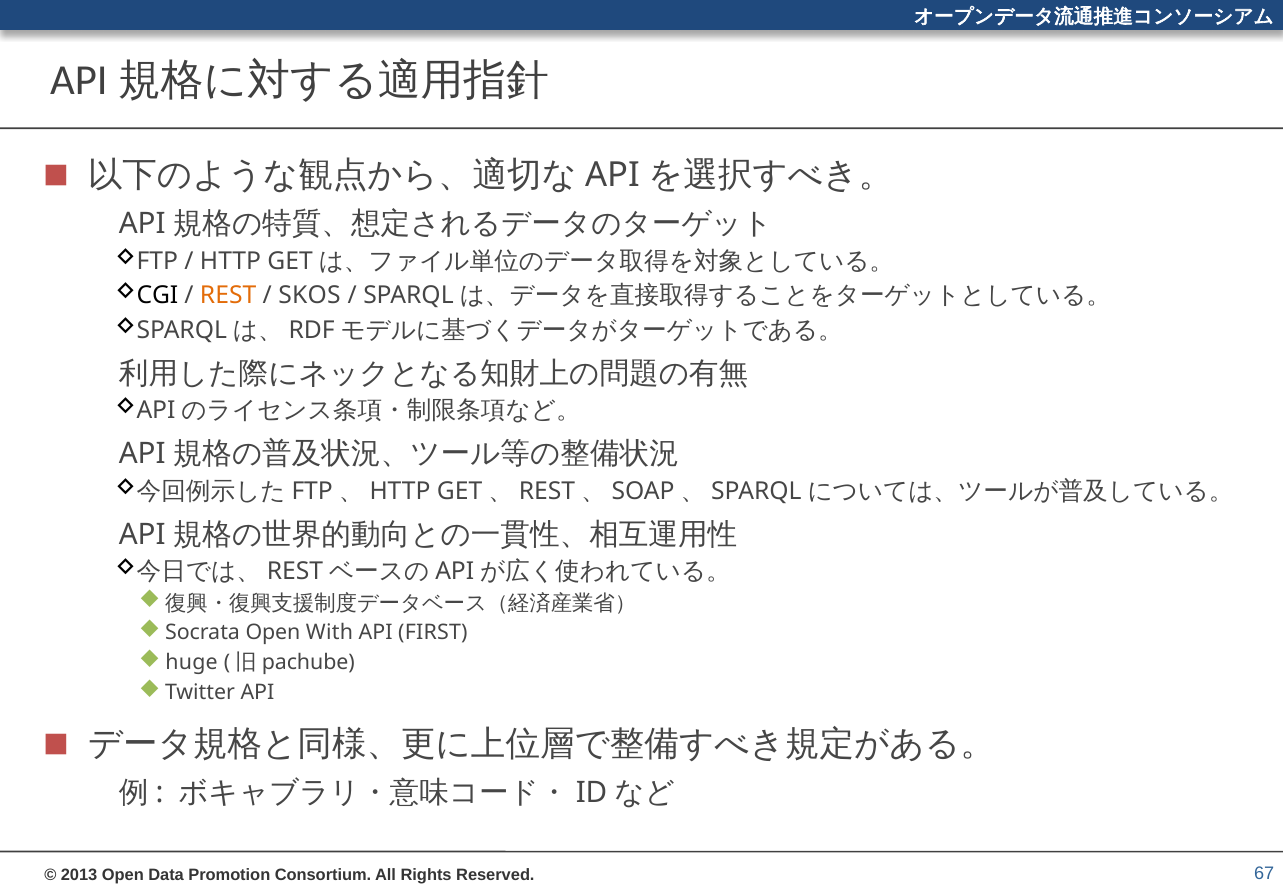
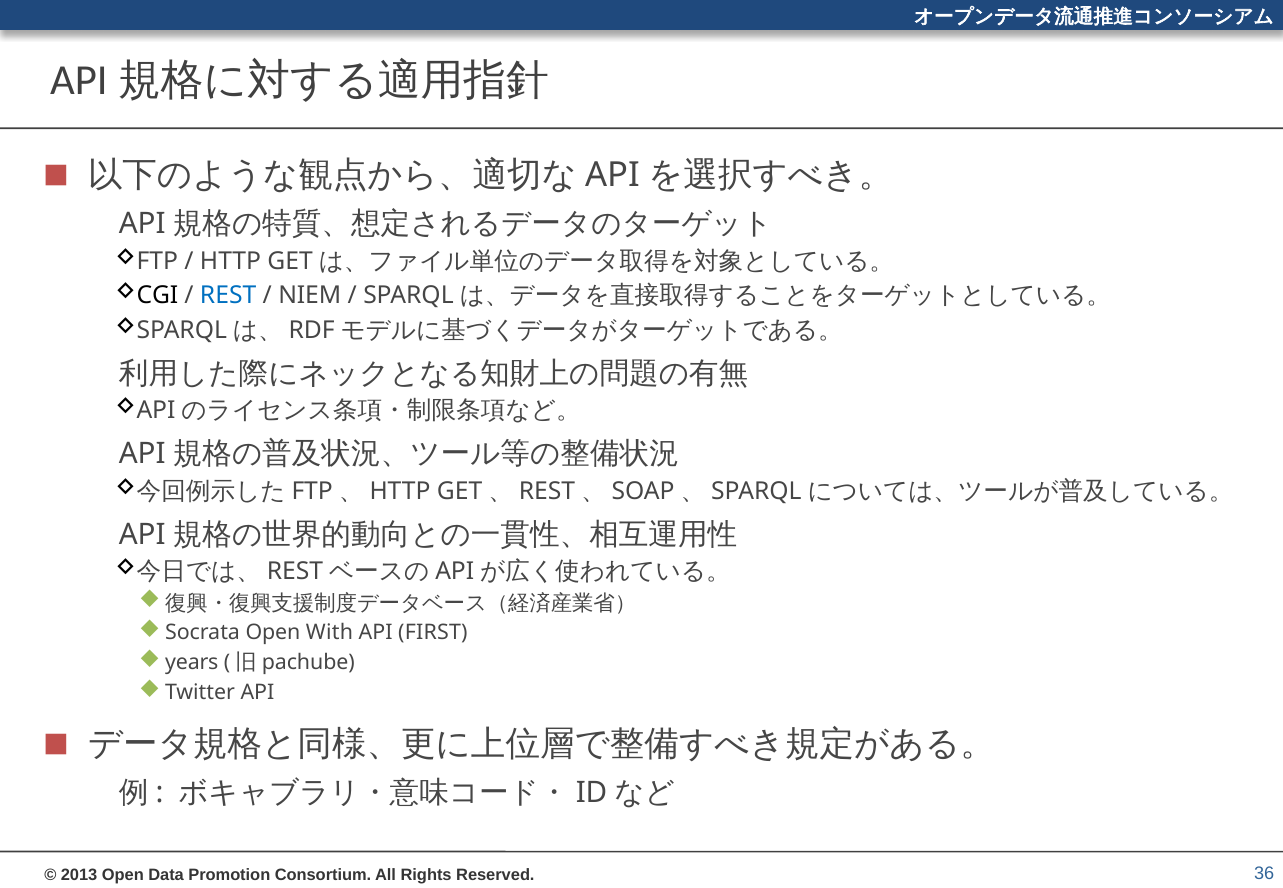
REST colour: orange -> blue
SKOS: SKOS -> NIEM
huge: huge -> years
67: 67 -> 36
